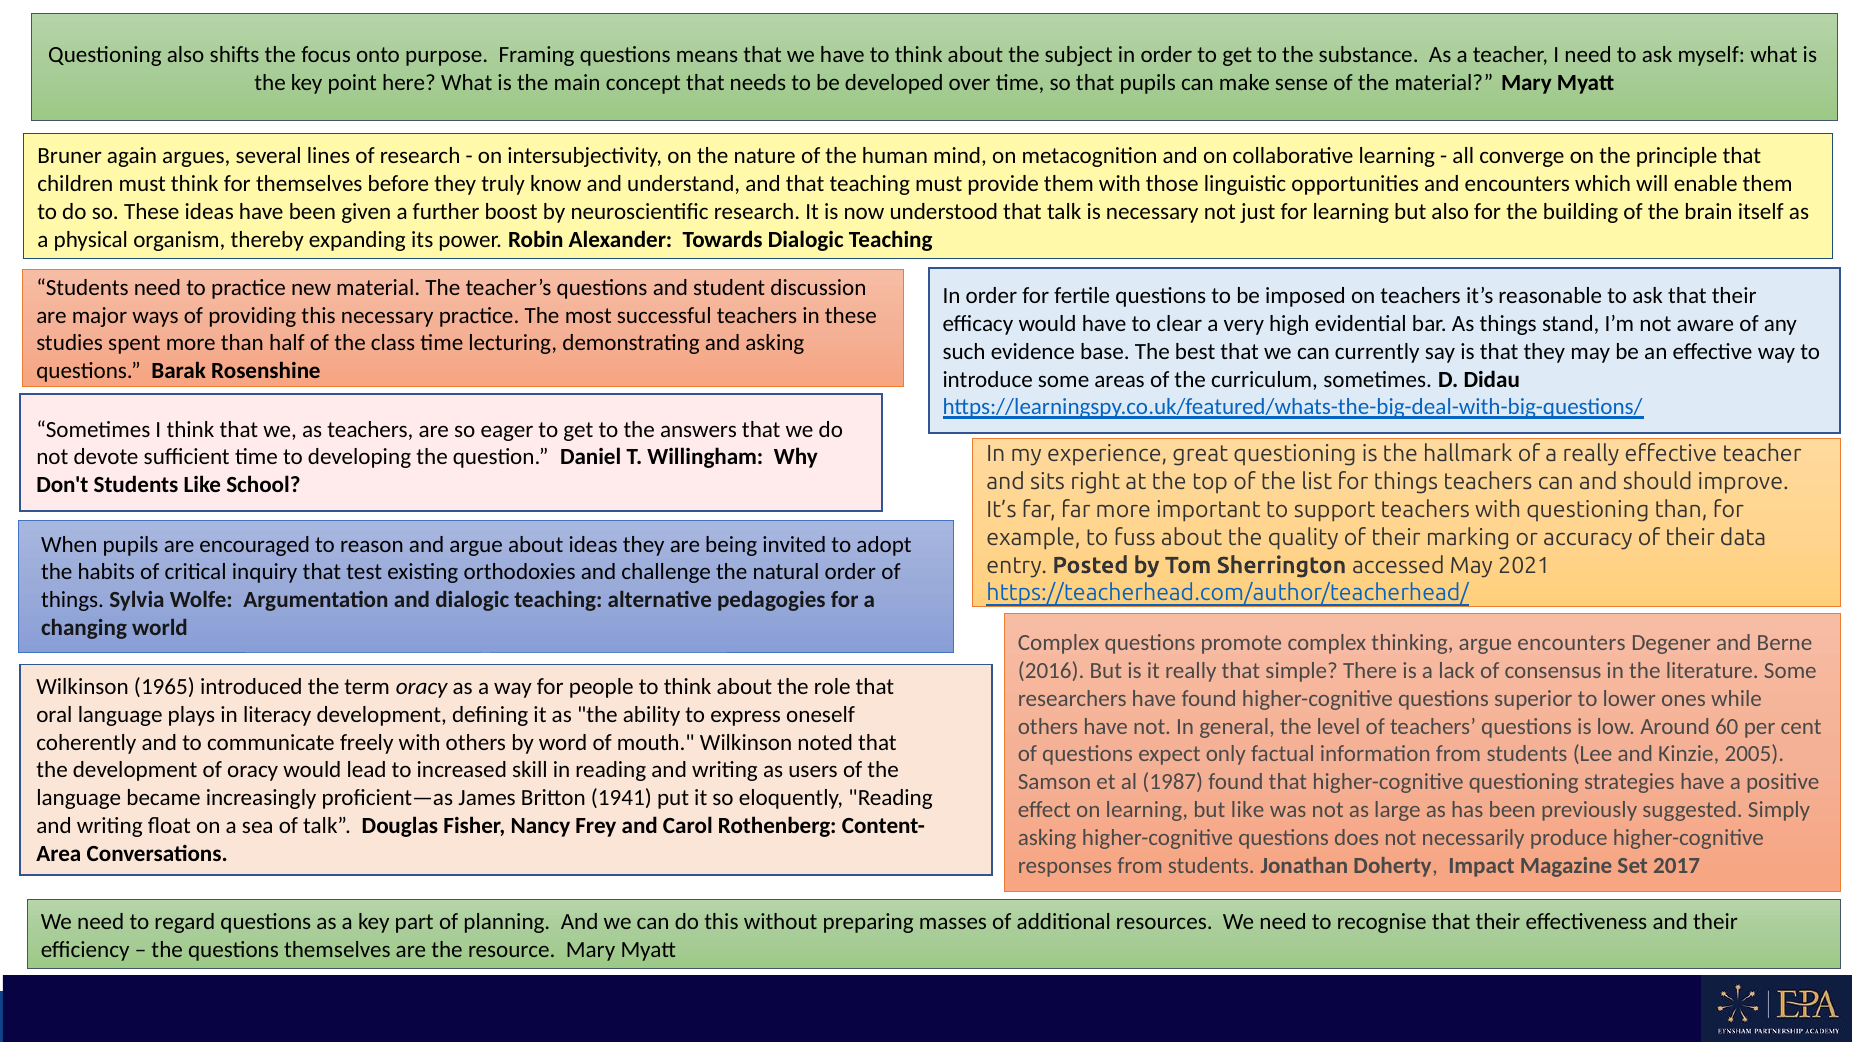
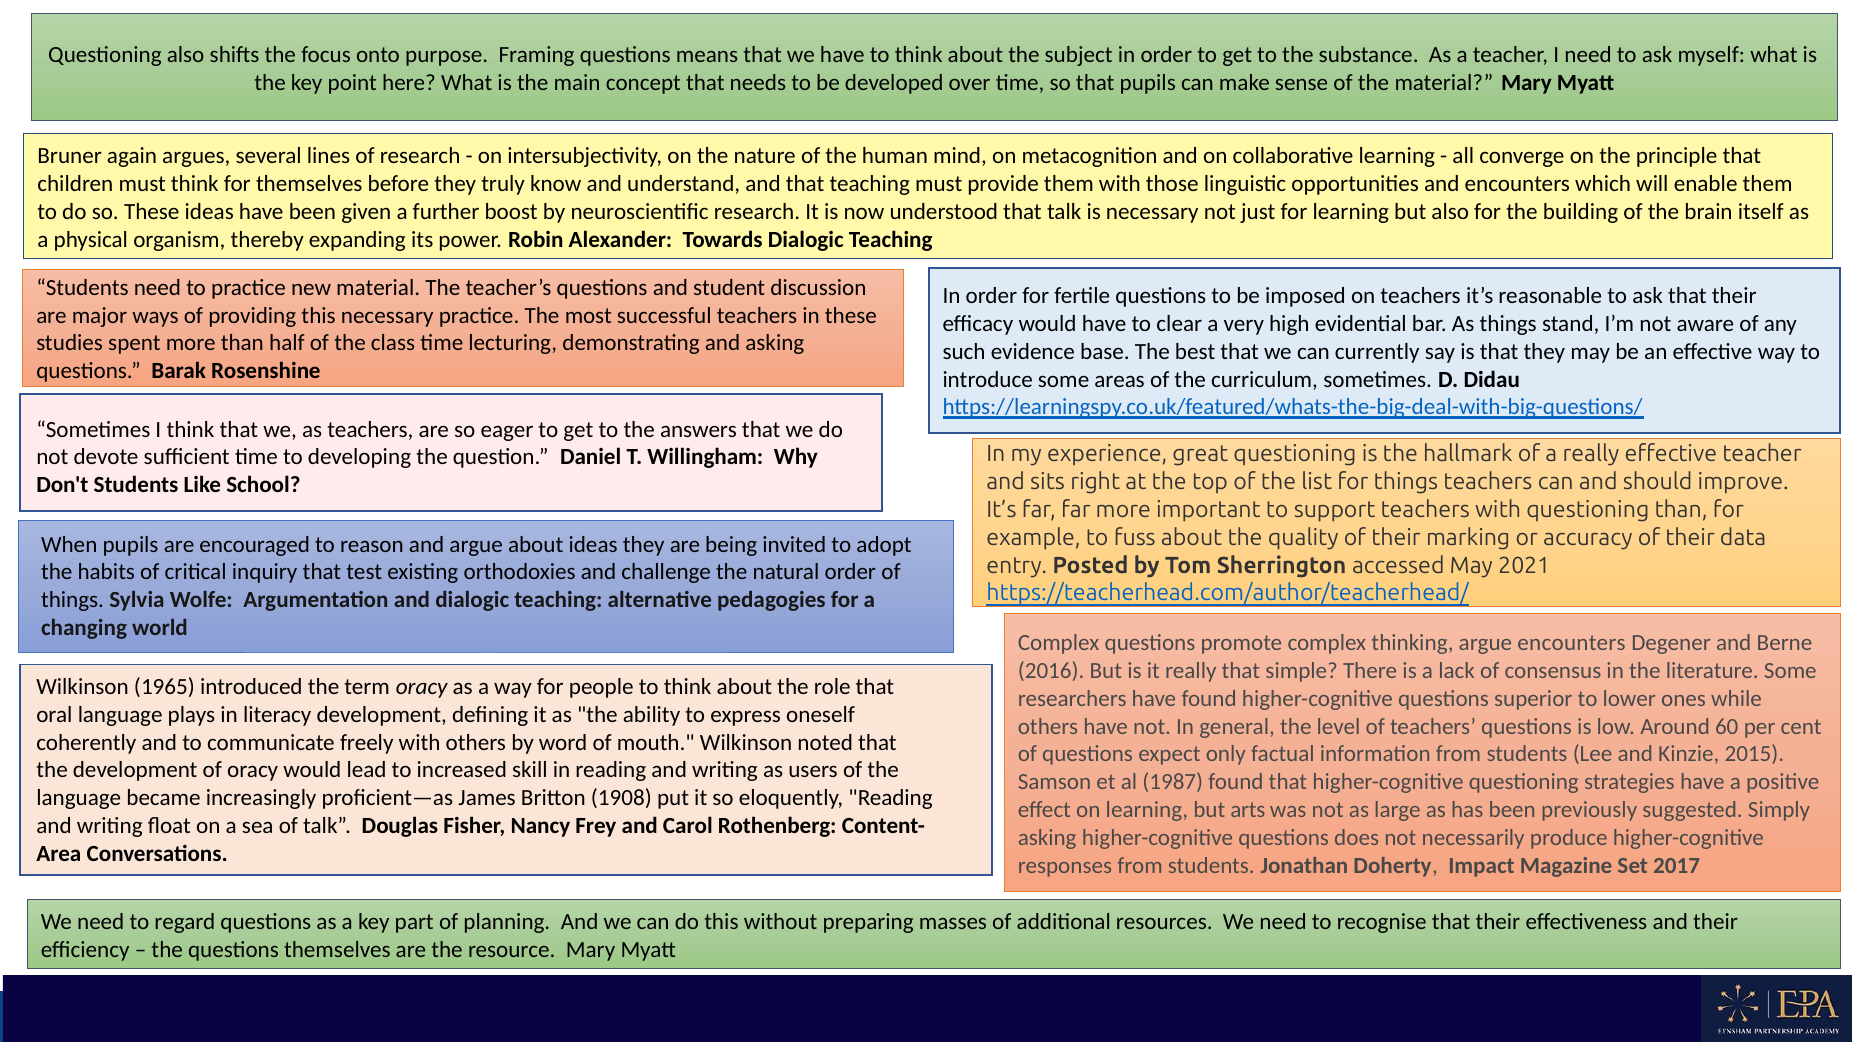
2005: 2005 -> 2015
1941: 1941 -> 1908
but like: like -> arts
